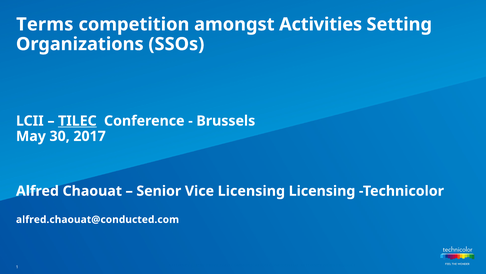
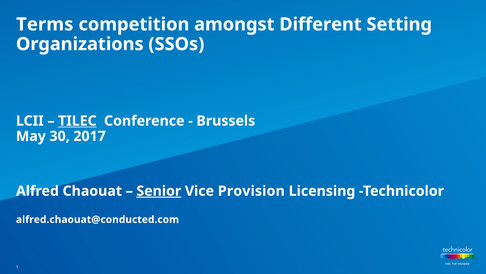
Activities: Activities -> Different
Senior underline: none -> present
Vice Licensing: Licensing -> Provision
